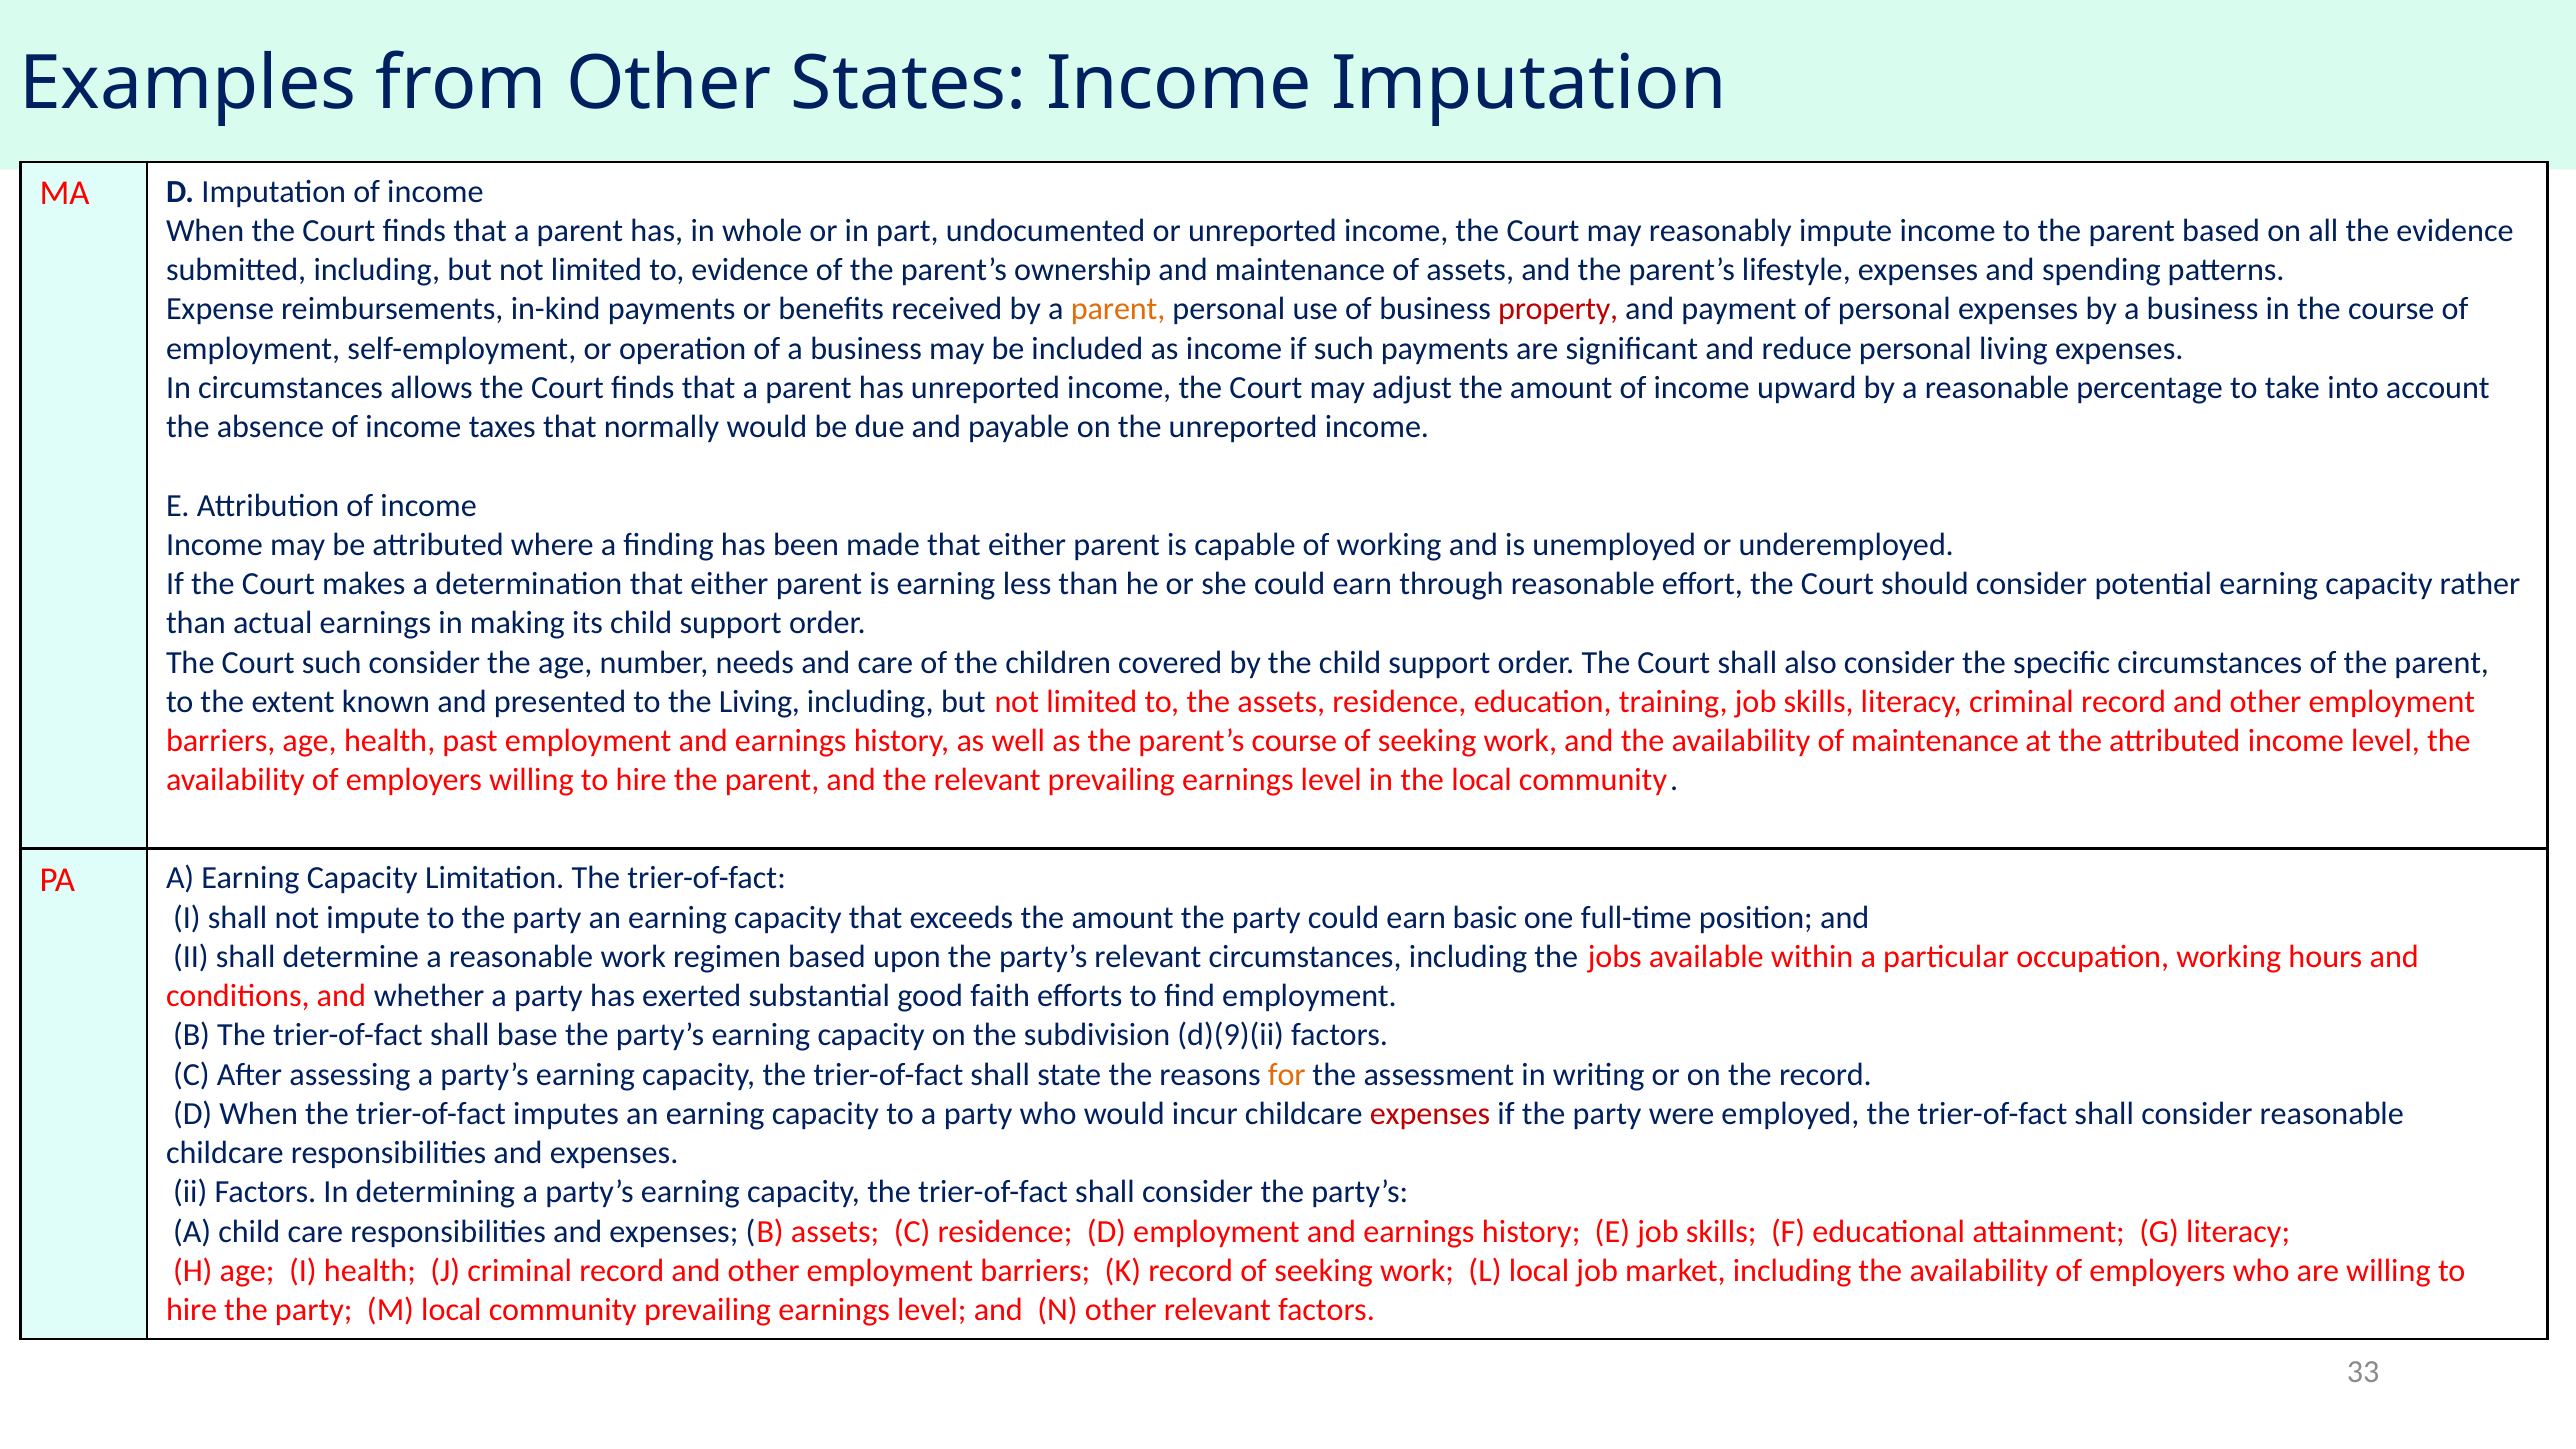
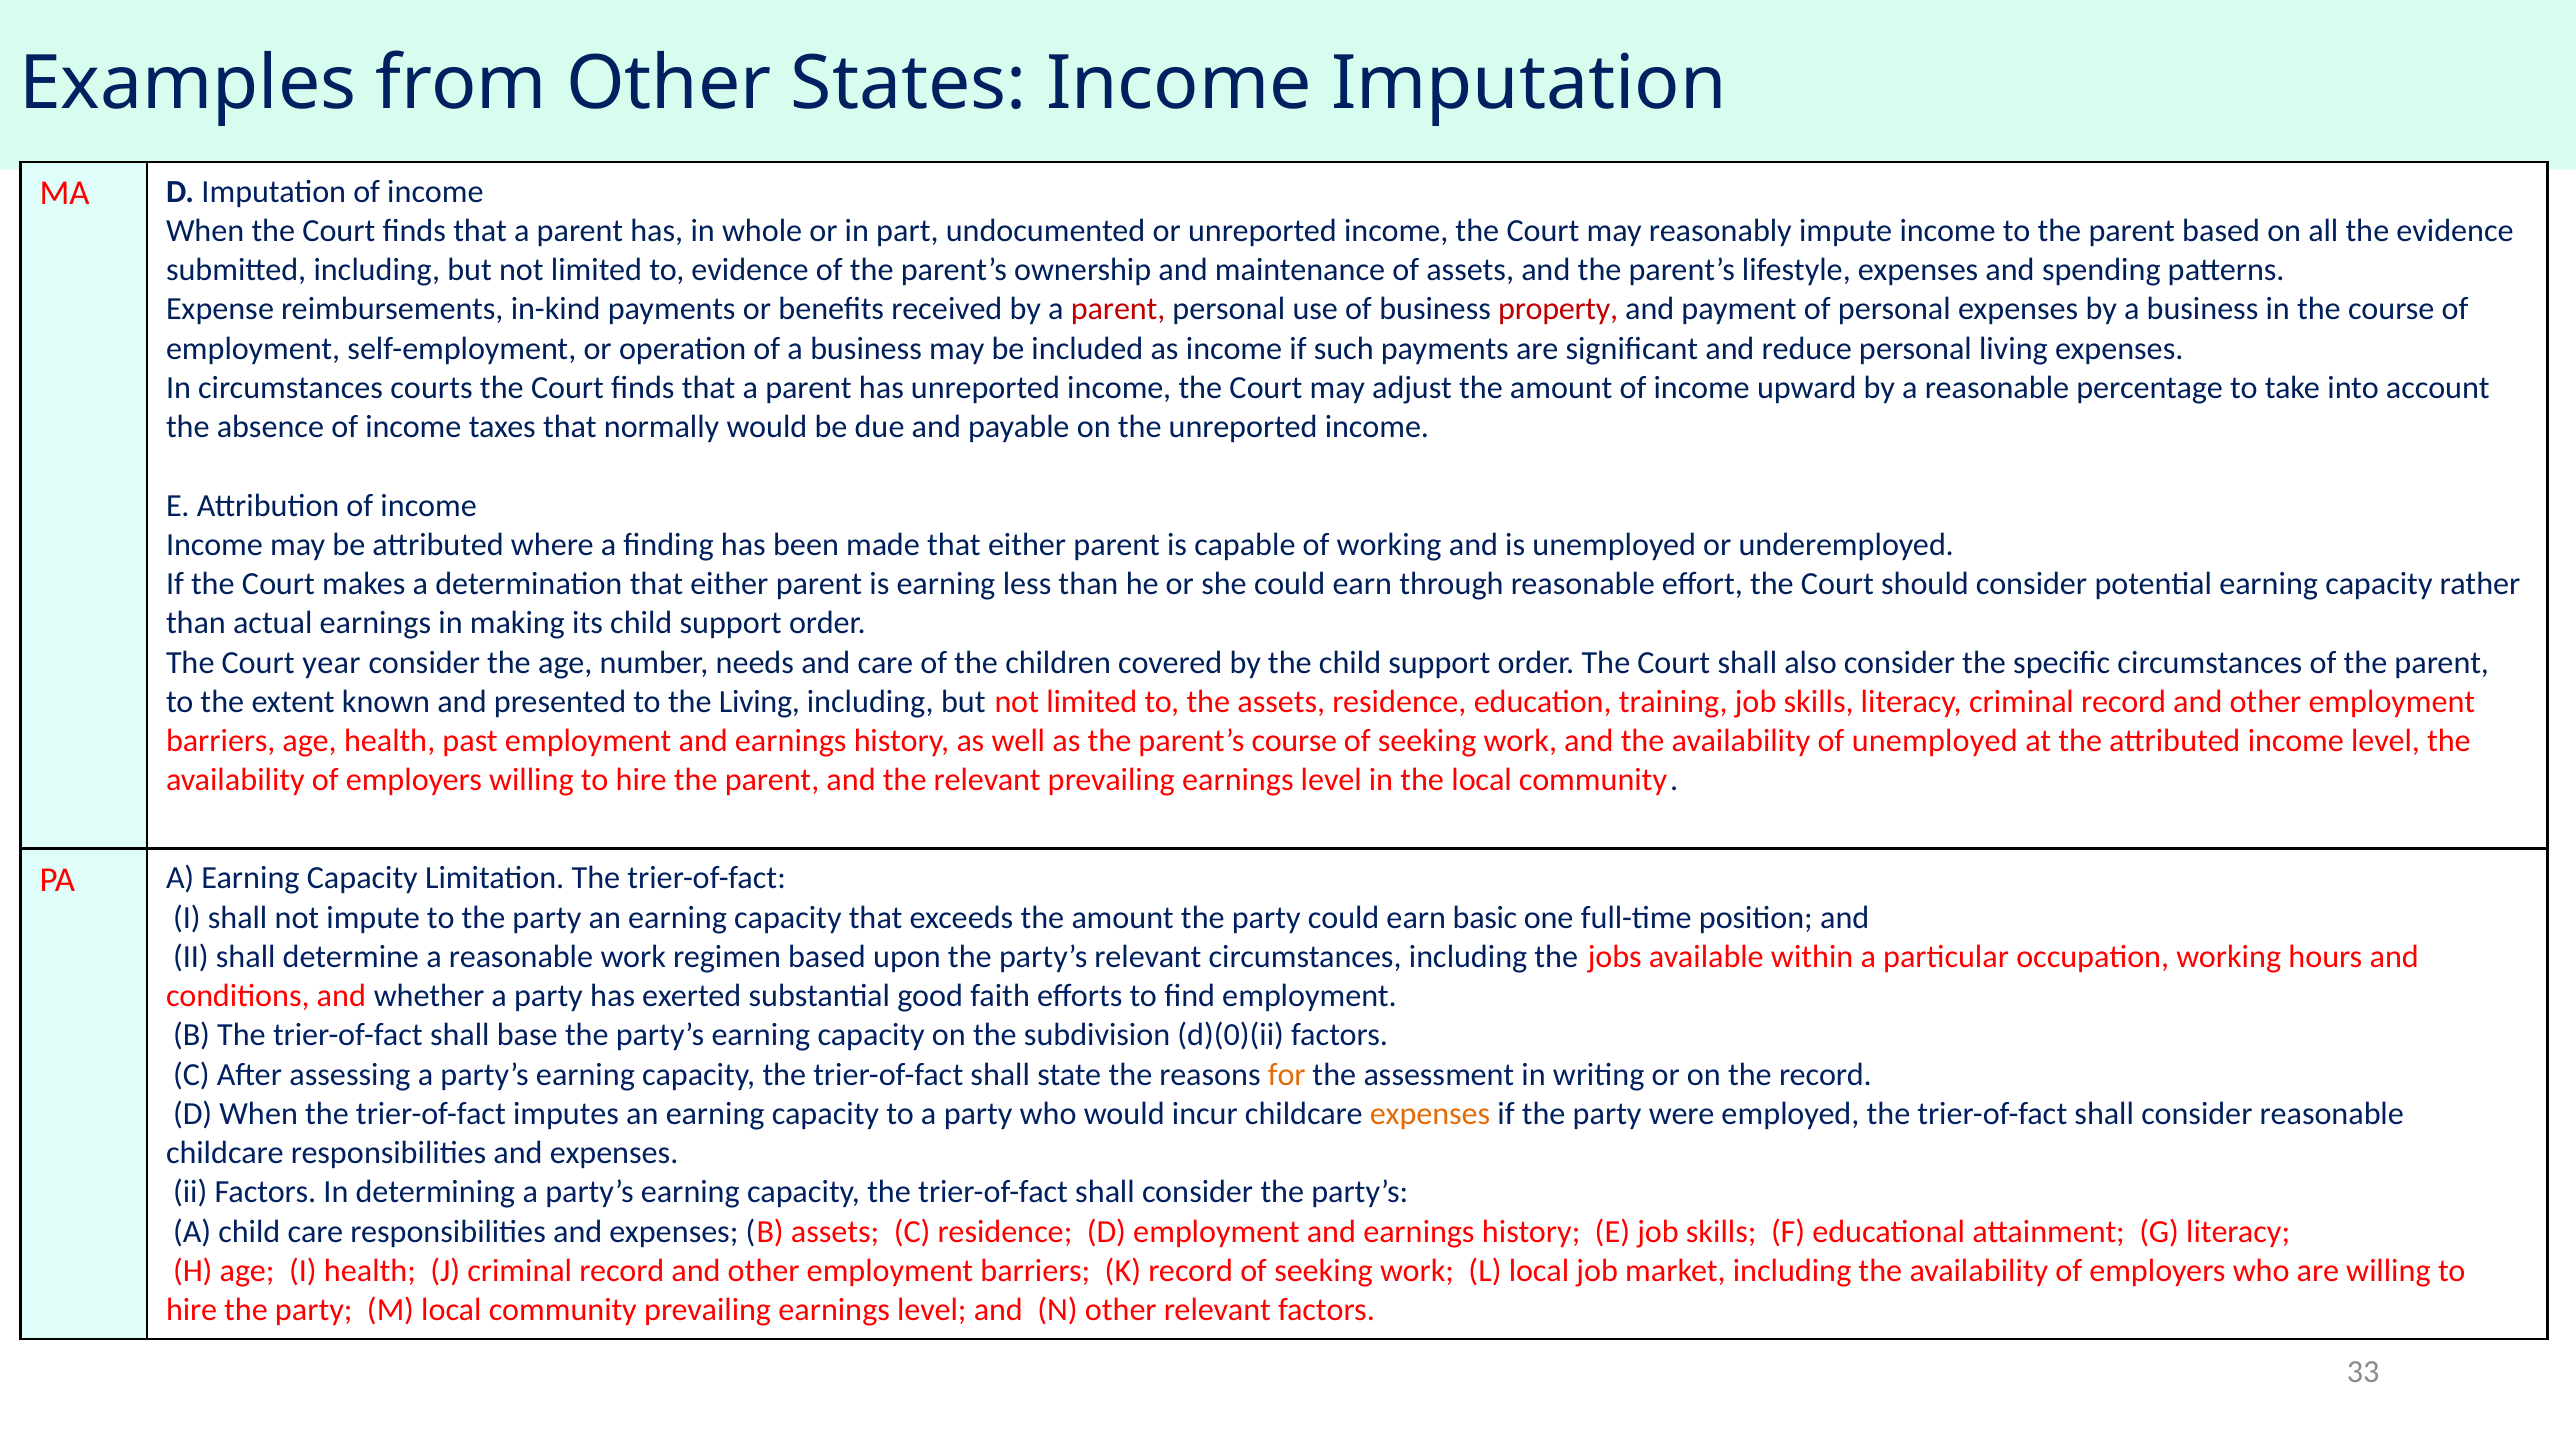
parent at (1118, 309) colour: orange -> red
allows: allows -> courts
Court such: such -> year
of maintenance: maintenance -> unemployed
d)(9)(ii: d)(9)(ii -> d)(0)(ii
expenses at (1430, 1114) colour: red -> orange
